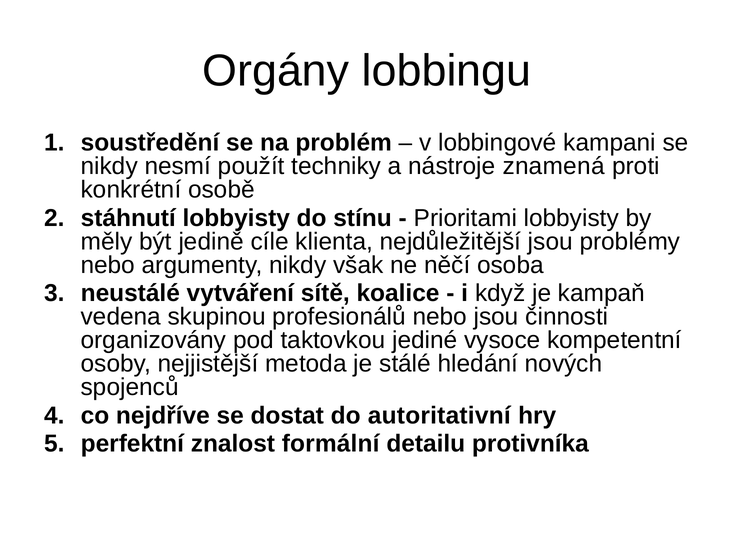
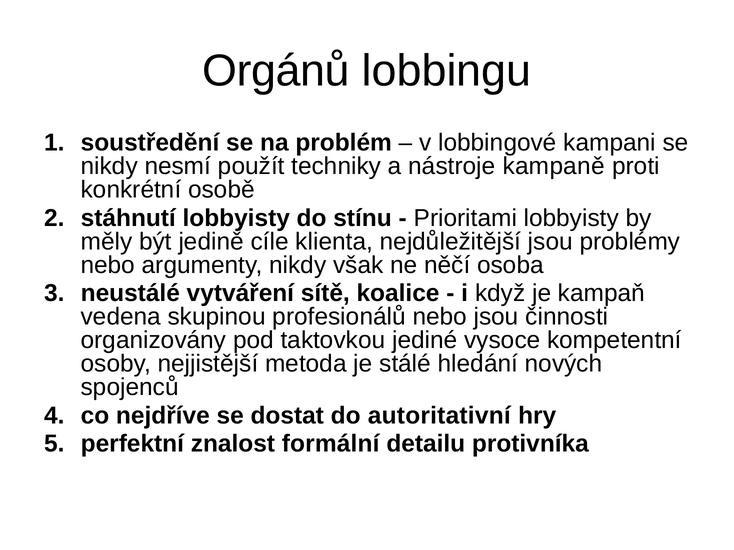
Orgány: Orgány -> Orgánů
znamená: znamená -> kampaně
